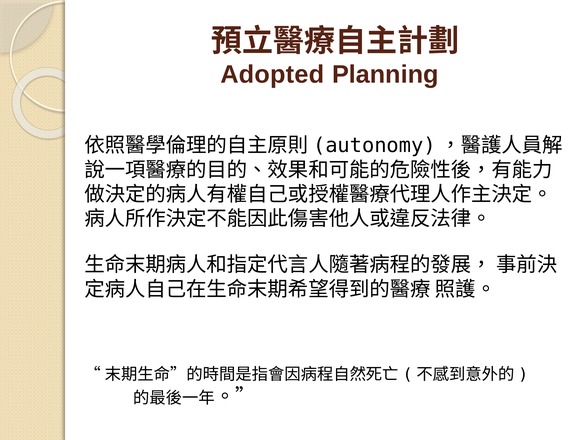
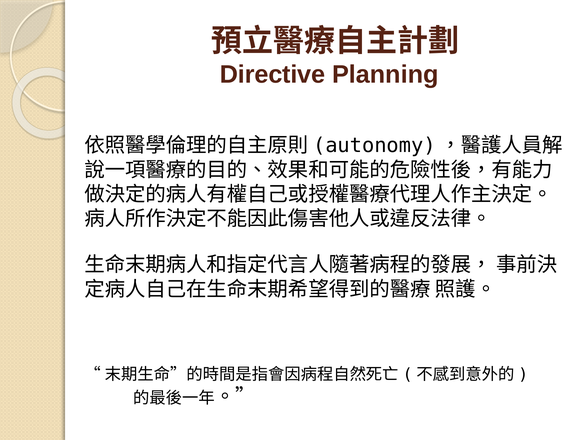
Adopted: Adopted -> Directive
